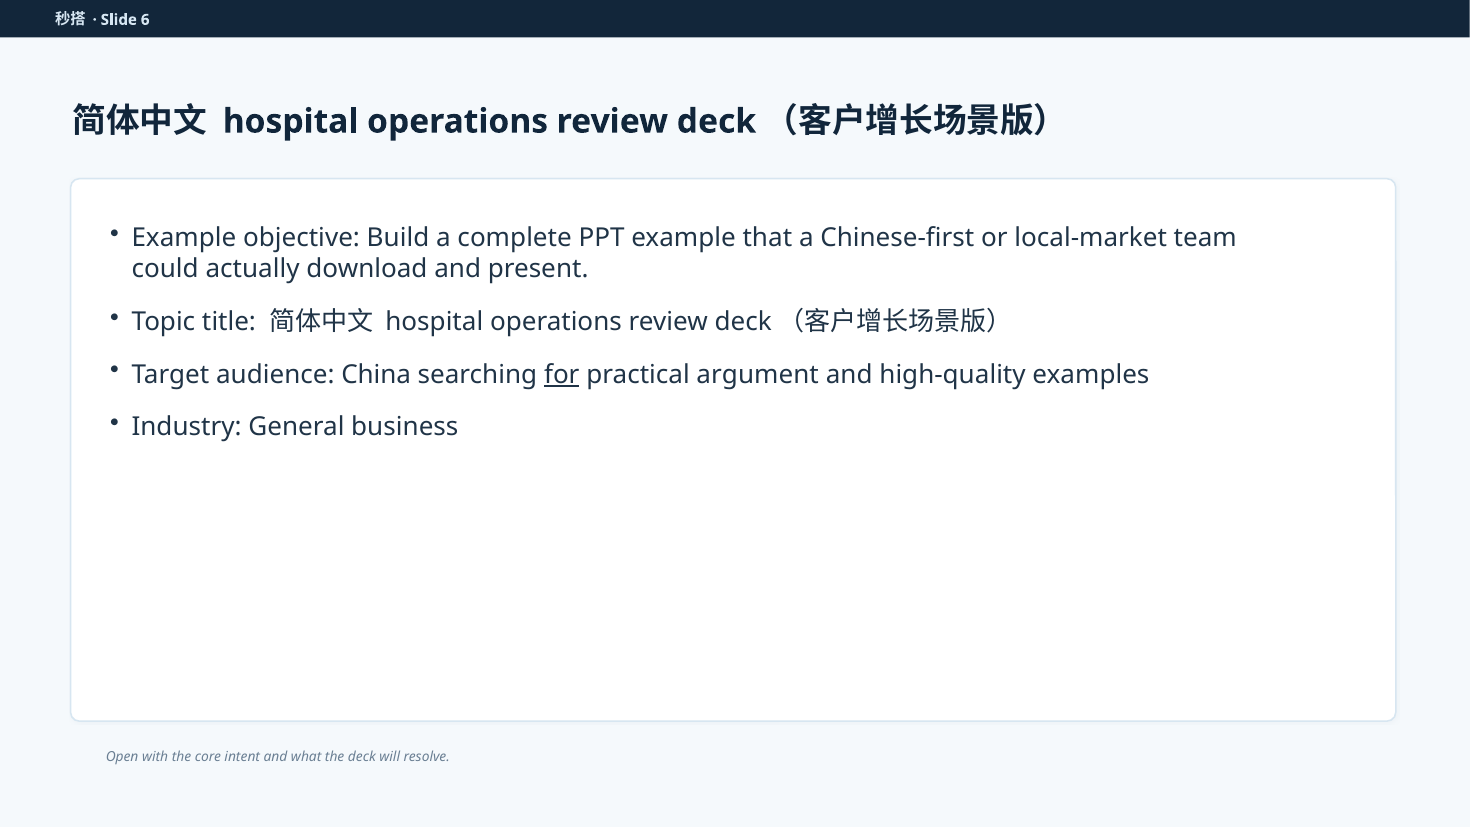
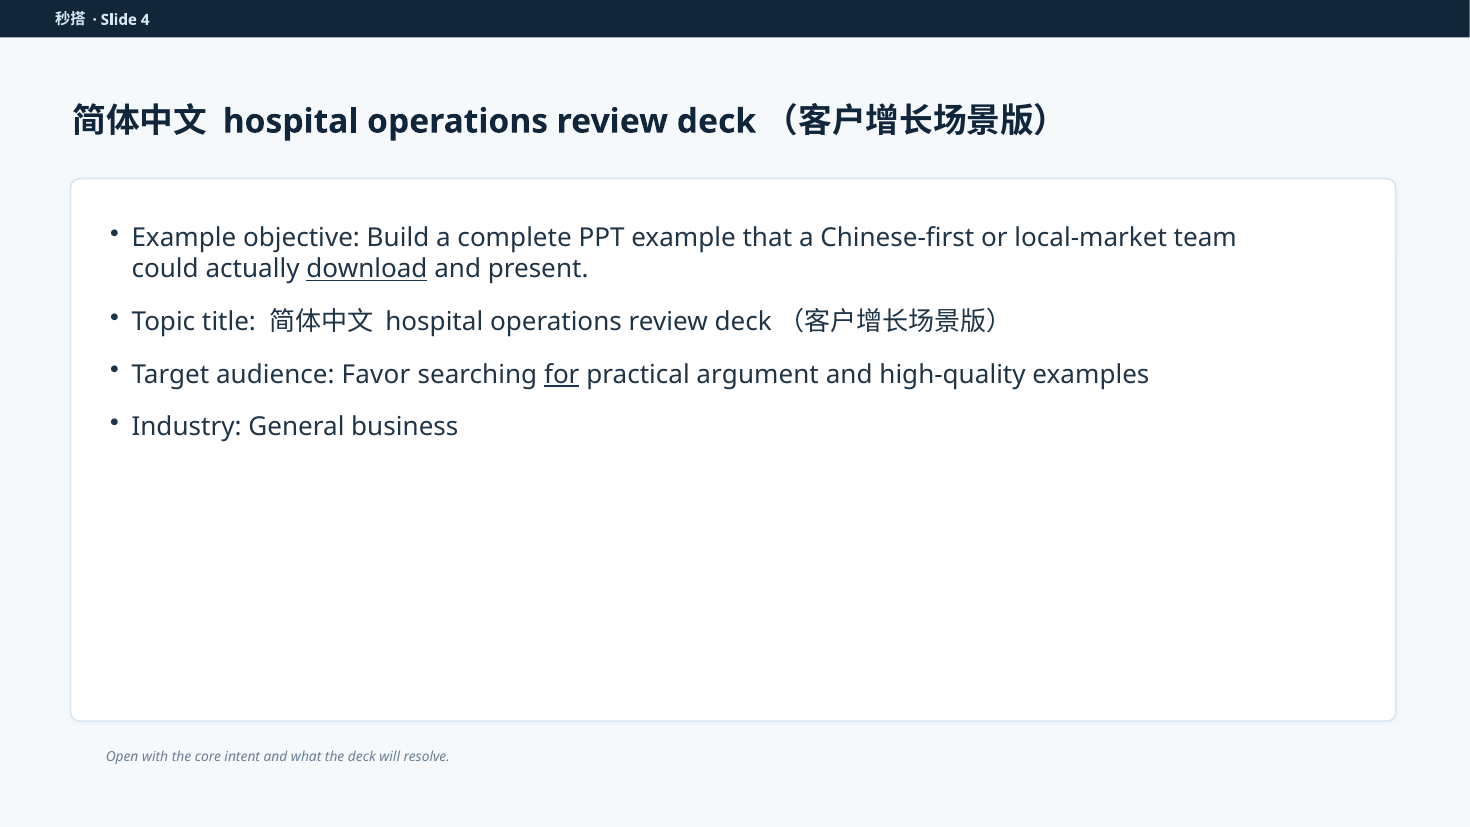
6: 6 -> 4
download underline: none -> present
China: China -> Favor
